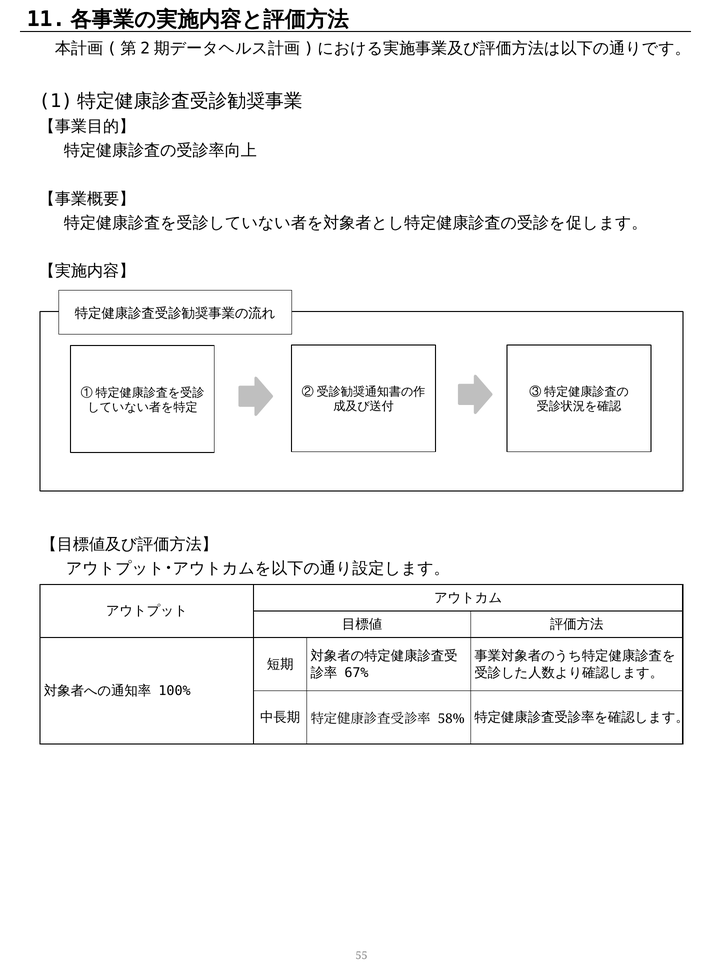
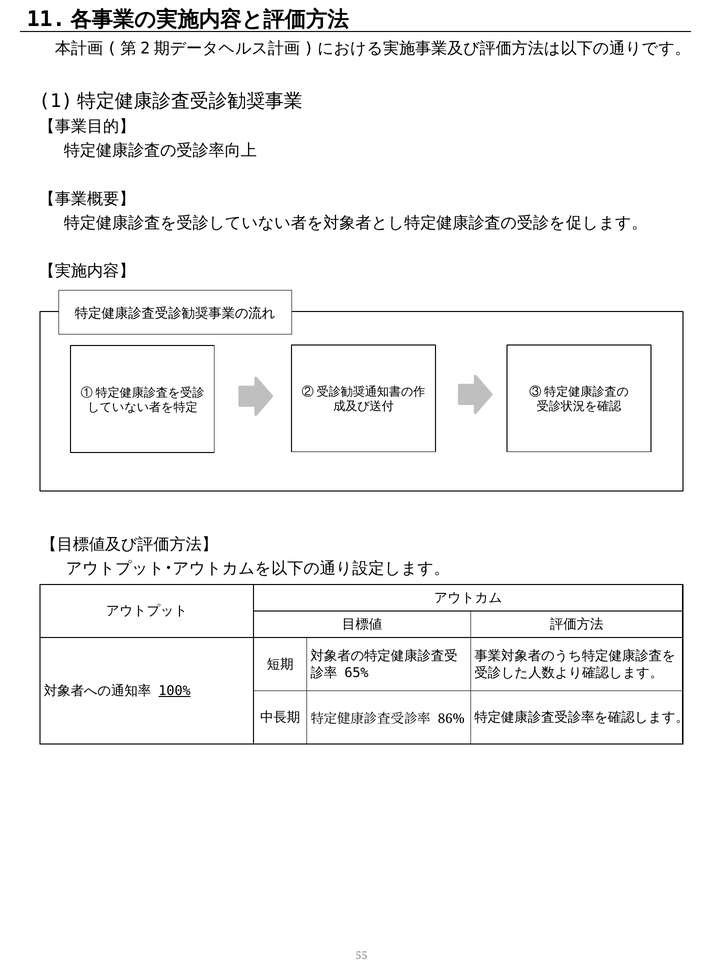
67%: 67% -> 65%
100% underline: none -> present
58%: 58% -> 86%
